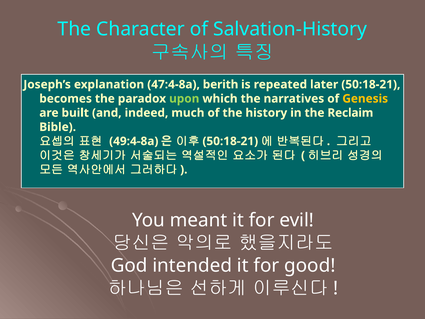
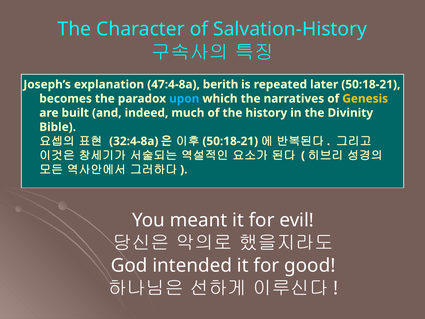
upon colour: light green -> light blue
Reclaim: Reclaim -> Divinity
49:4-8a: 49:4-8a -> 32:4-8a
